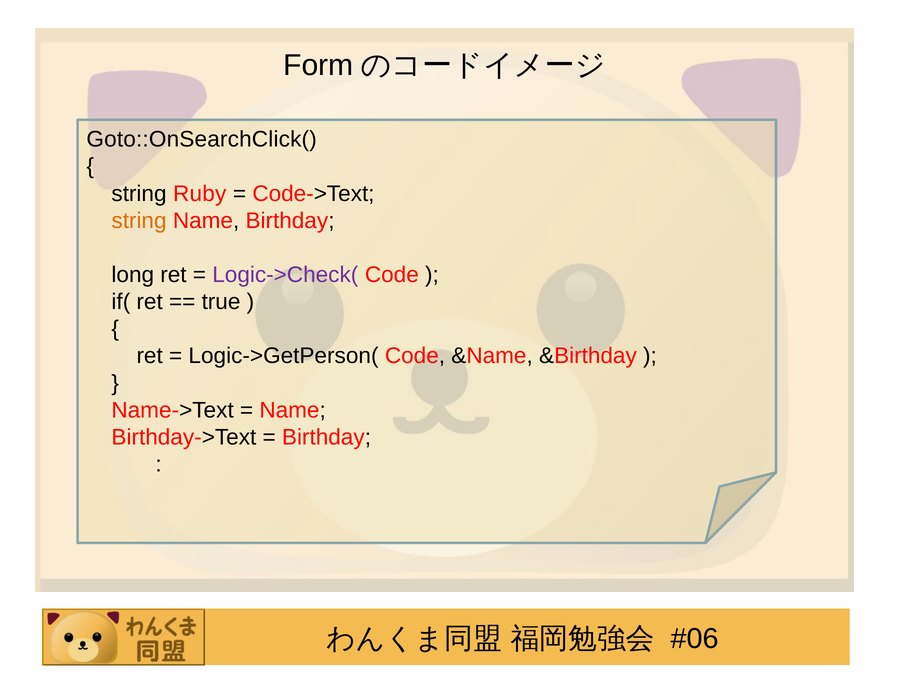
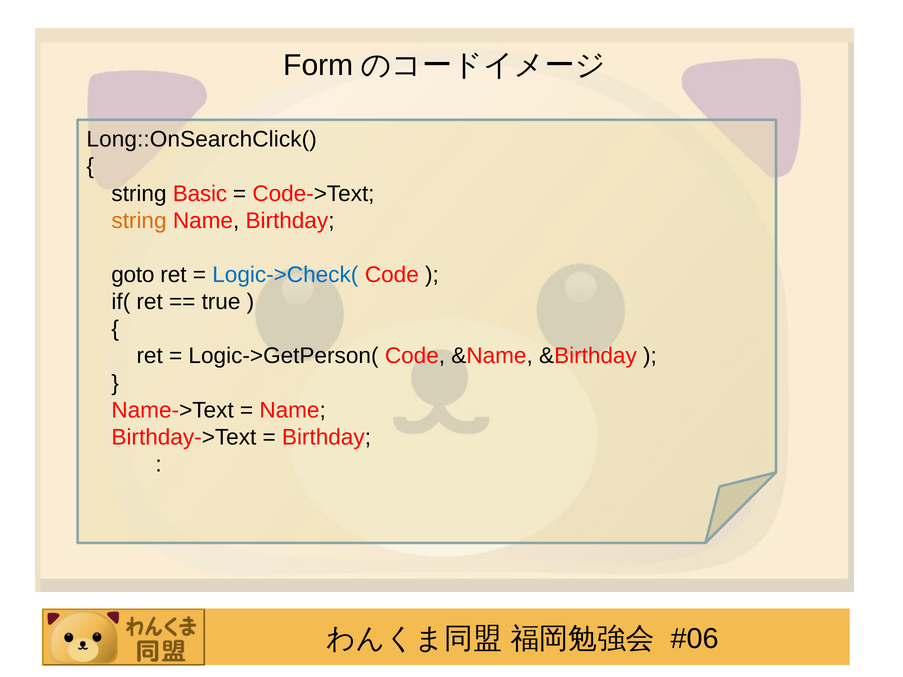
Goto::OnSearchClick(: Goto::OnSearchClick( -> Long::OnSearchClick(
Ruby: Ruby -> Basic
long: long -> goto
Logic->Check( colour: purple -> blue
